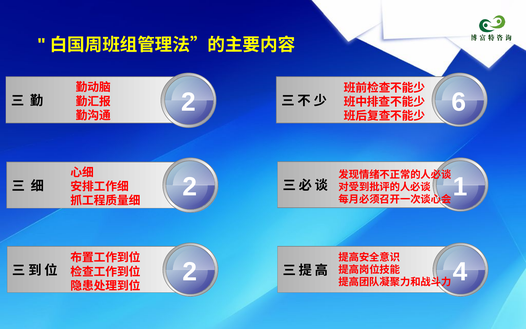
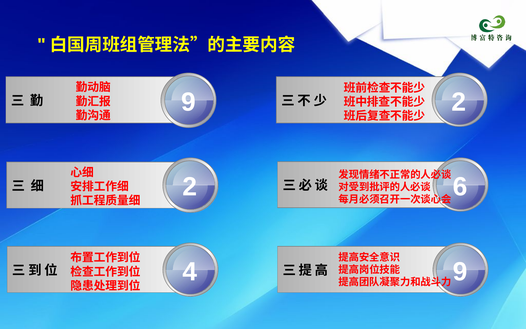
2 at (188, 102): 2 -> 9
6 at (459, 102): 6 -> 2
1: 1 -> 6
2 at (190, 272): 2 -> 4
4 at (460, 272): 4 -> 9
